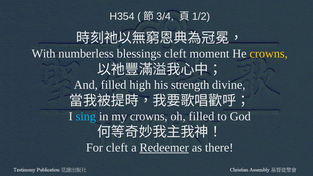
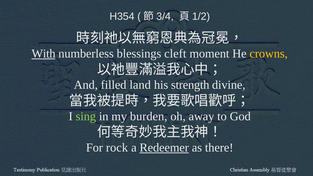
With underline: none -> present
high: high -> land
sing colour: light blue -> light green
my crowns: crowns -> burden
oh filled: filled -> away
For cleft: cleft -> rock
